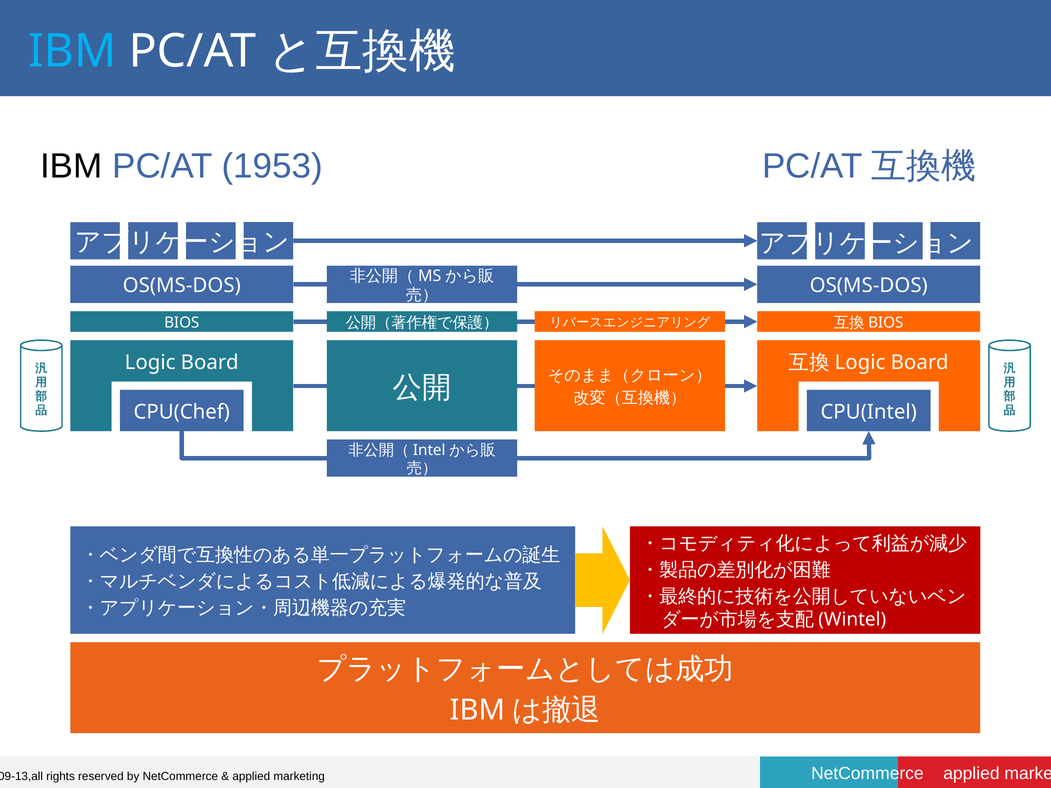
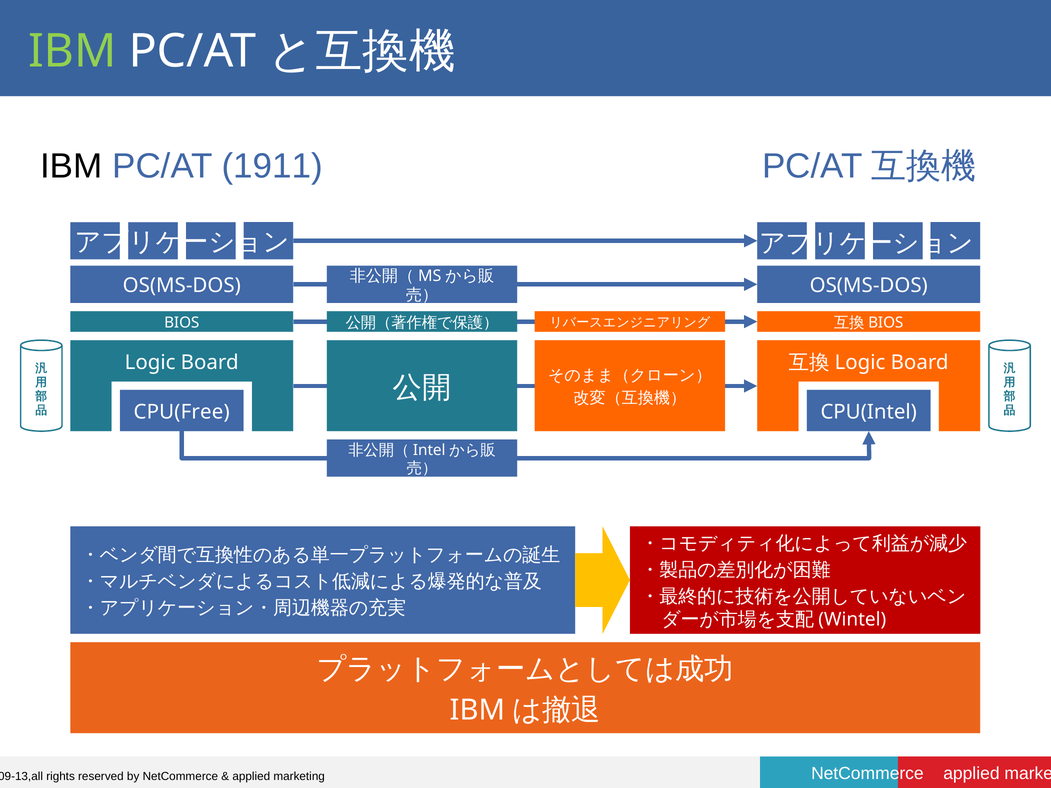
IBM at (72, 51) colour: light blue -> light green
1953: 1953 -> 1911
CPU(Chef: CPU(Chef -> CPU(Free
